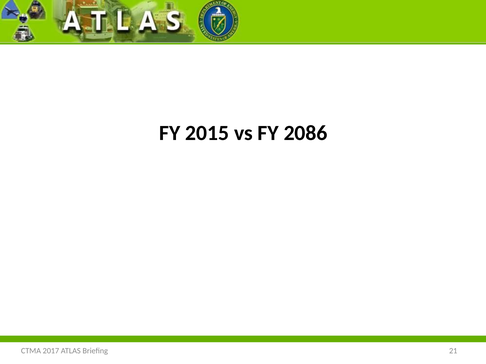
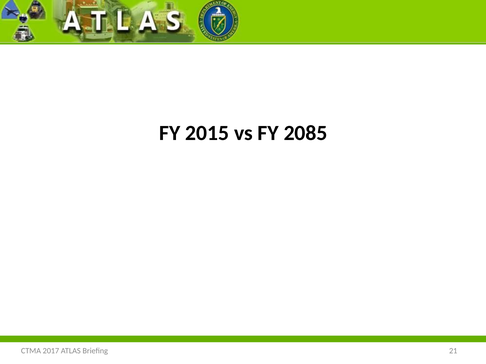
2086: 2086 -> 2085
